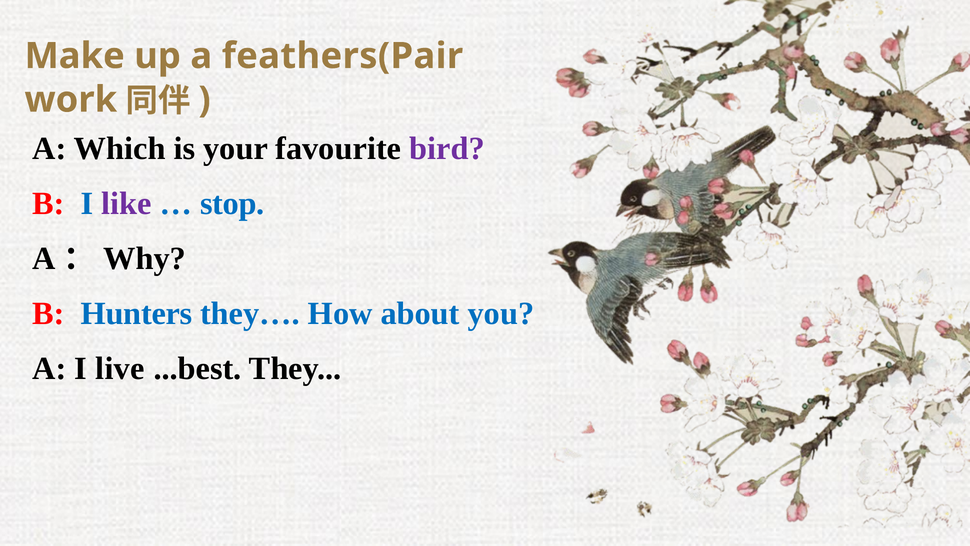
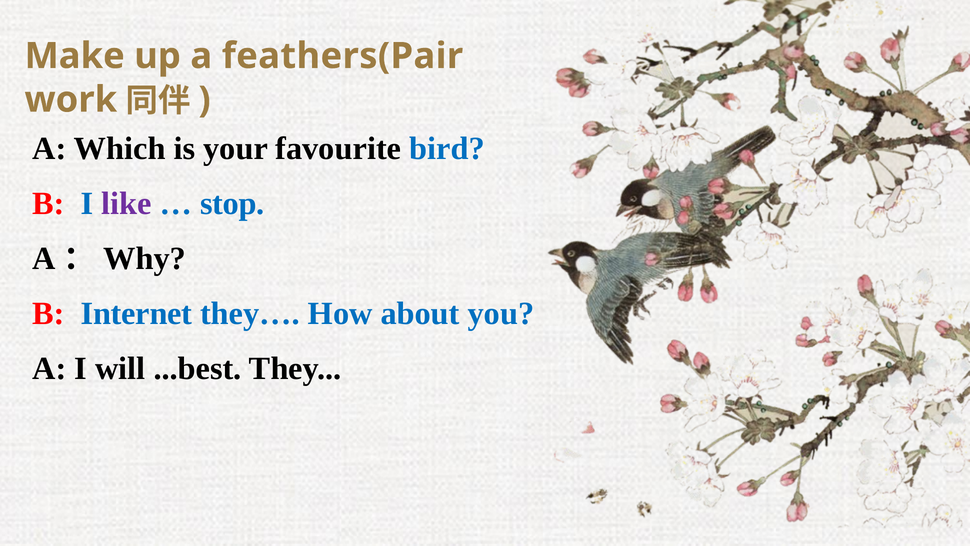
bird colour: purple -> blue
Hunters: Hunters -> Internet
live: live -> will
